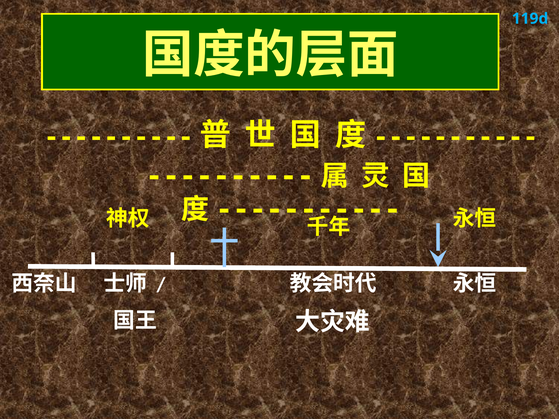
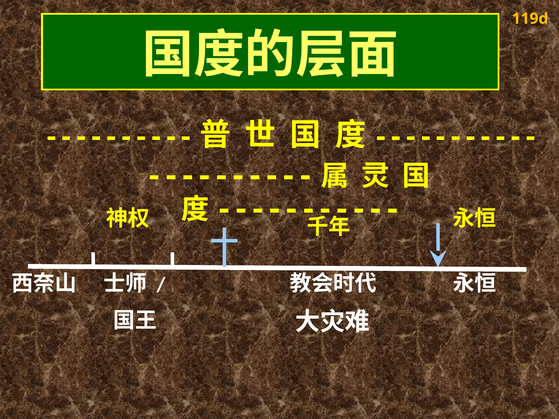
119d colour: light blue -> yellow
